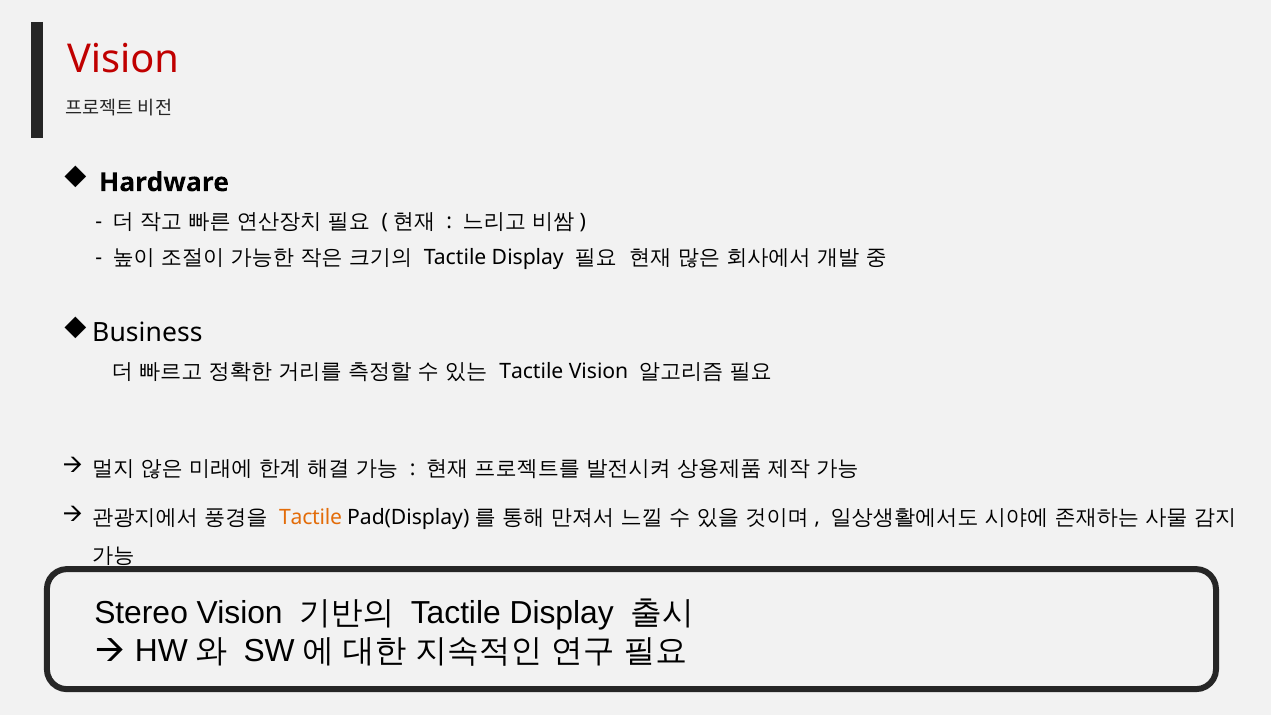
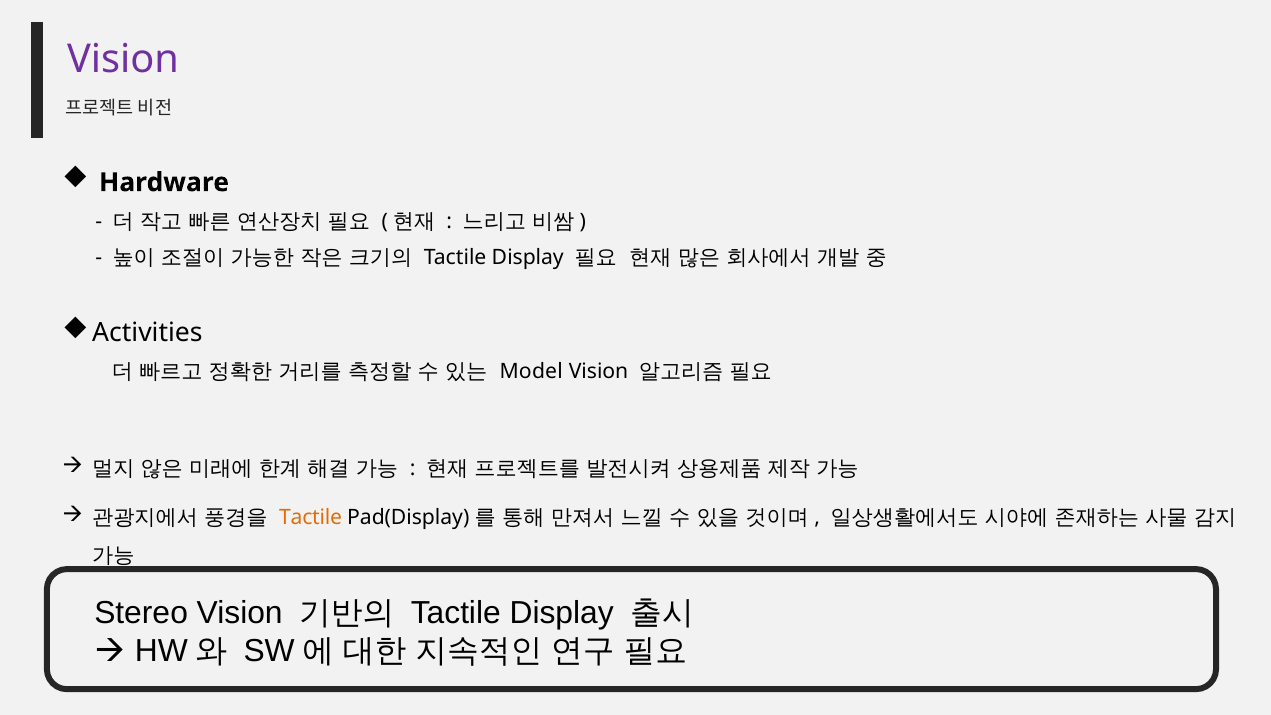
Vision at (123, 59) colour: red -> purple
Business: Business -> Activities
Tactile at (531, 372): Tactile -> Model
